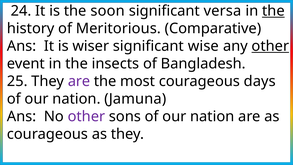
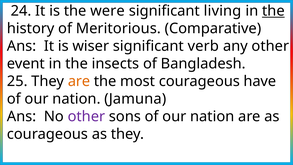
soon: soon -> were
versa: versa -> living
wise: wise -> verb
other at (270, 46) underline: present -> none
are at (79, 81) colour: purple -> orange
days: days -> have
